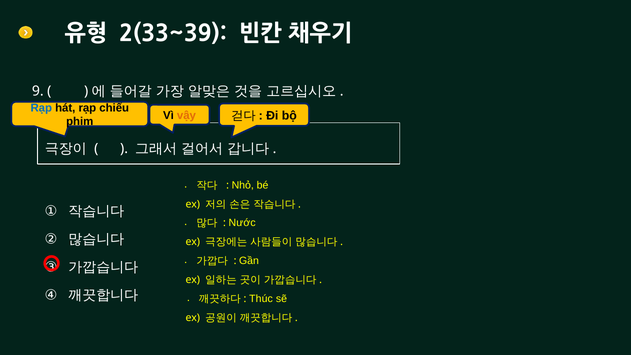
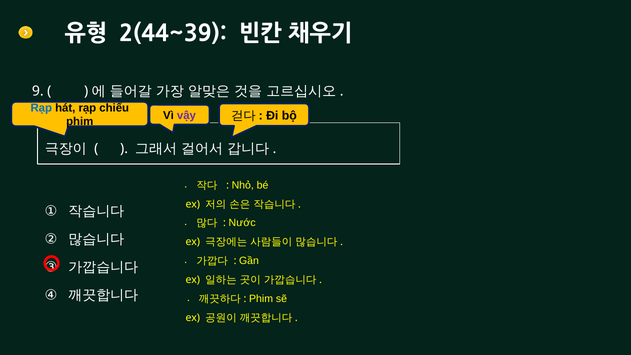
2(33~39: 2(33~39 -> 2(44~39
vậy colour: orange -> purple
Thúc at (261, 299): Thúc -> Phim
